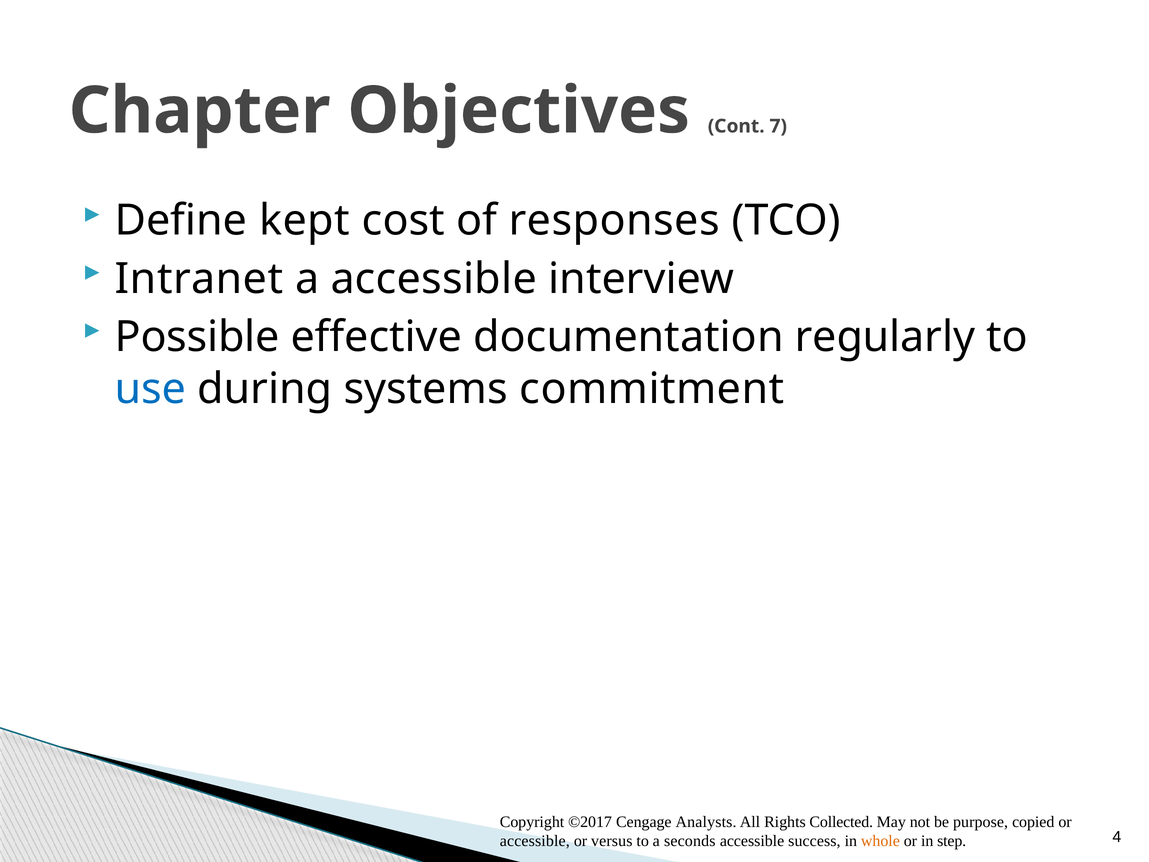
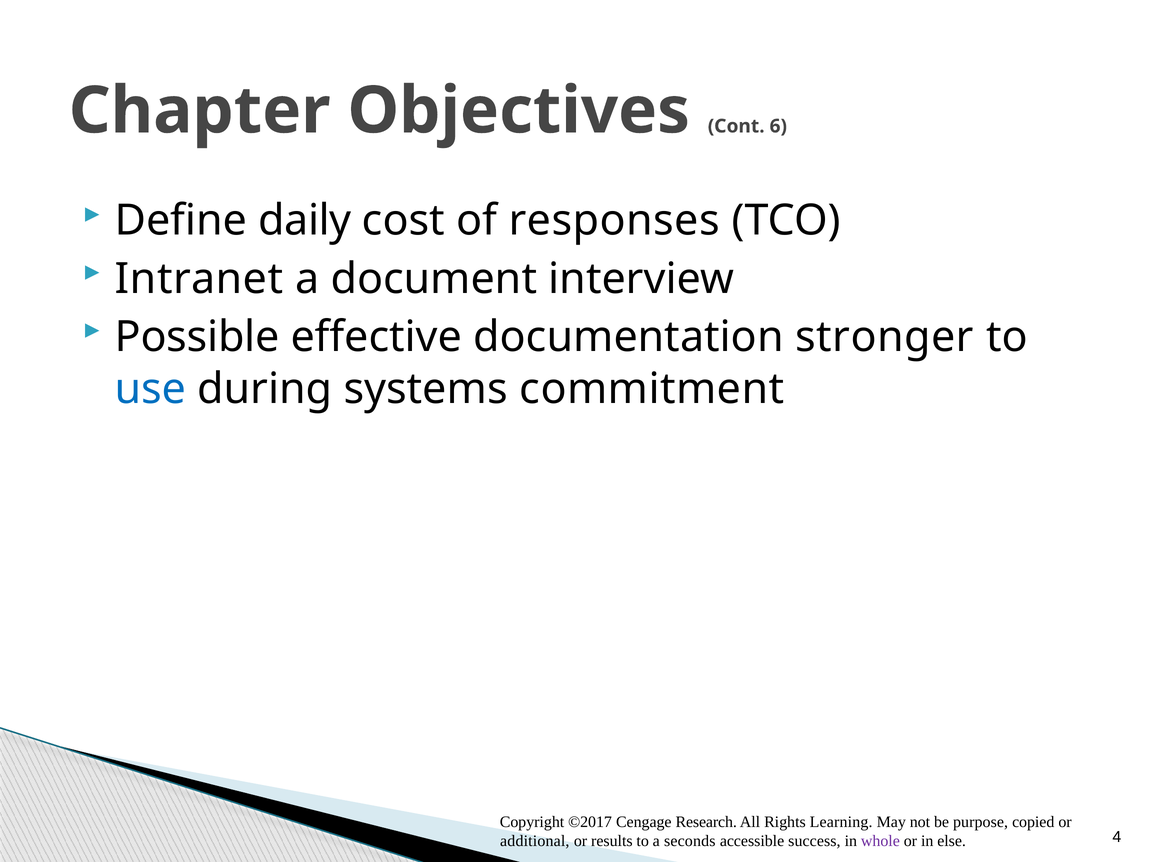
7: 7 -> 6
kept: kept -> daily
a accessible: accessible -> document
regularly: regularly -> stronger
Analysts: Analysts -> Research
Collected: Collected -> Learning
accessible at (535, 841): accessible -> additional
versus: versus -> results
whole colour: orange -> purple
step: step -> else
